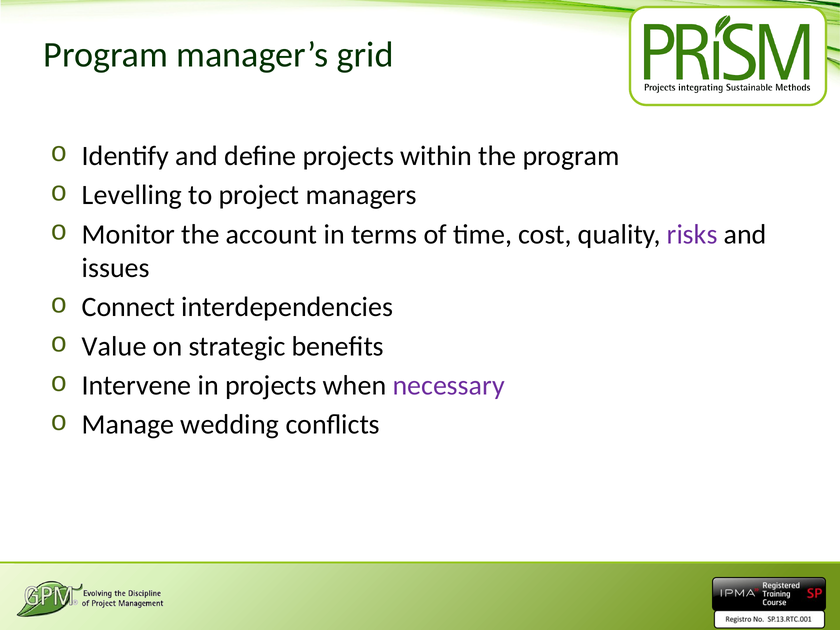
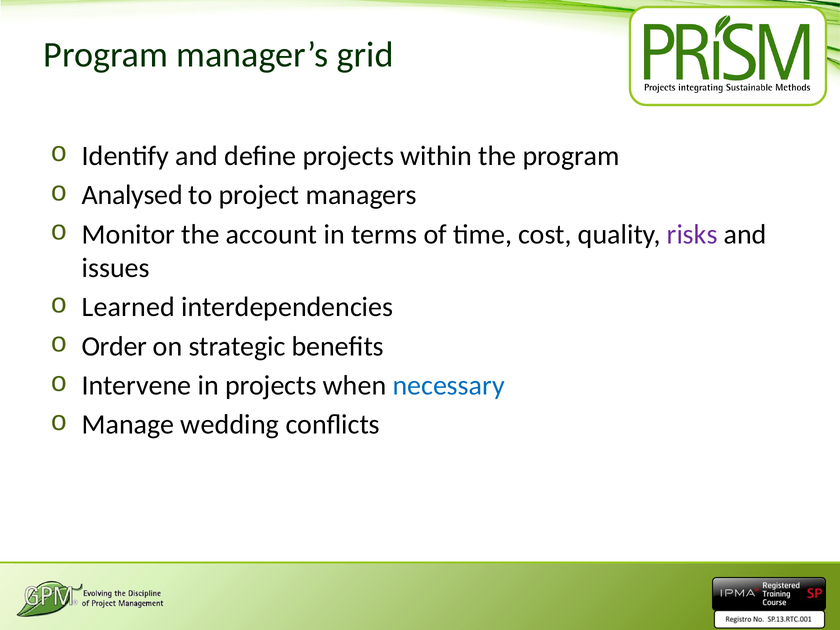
Levelling: Levelling -> Analysed
Connect: Connect -> Learned
Value: Value -> Order
necessary colour: purple -> blue
